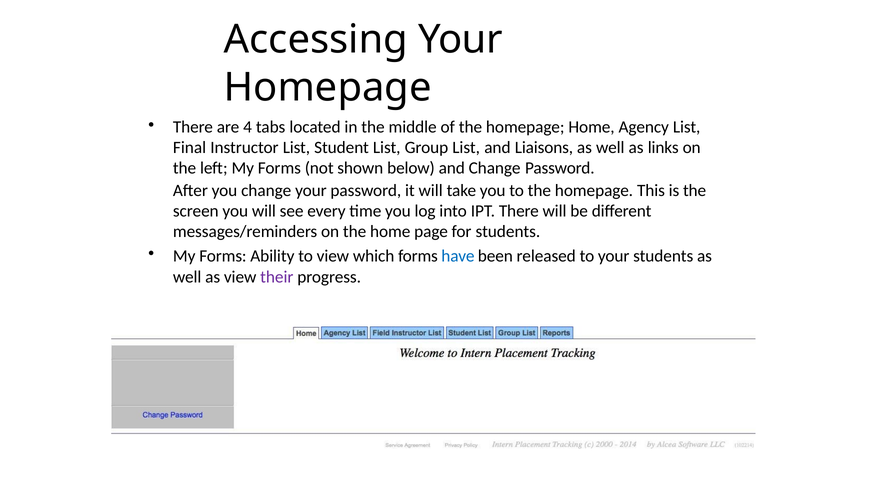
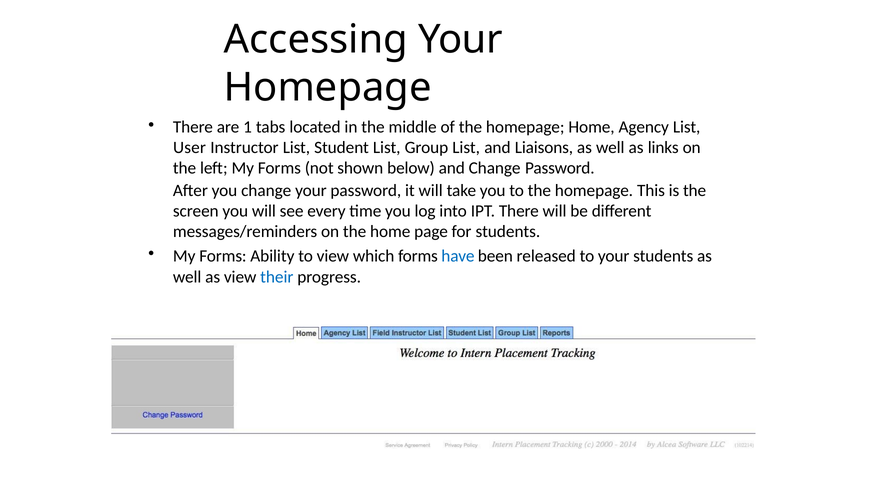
4: 4 -> 1
Final: Final -> User
their colour: purple -> blue
